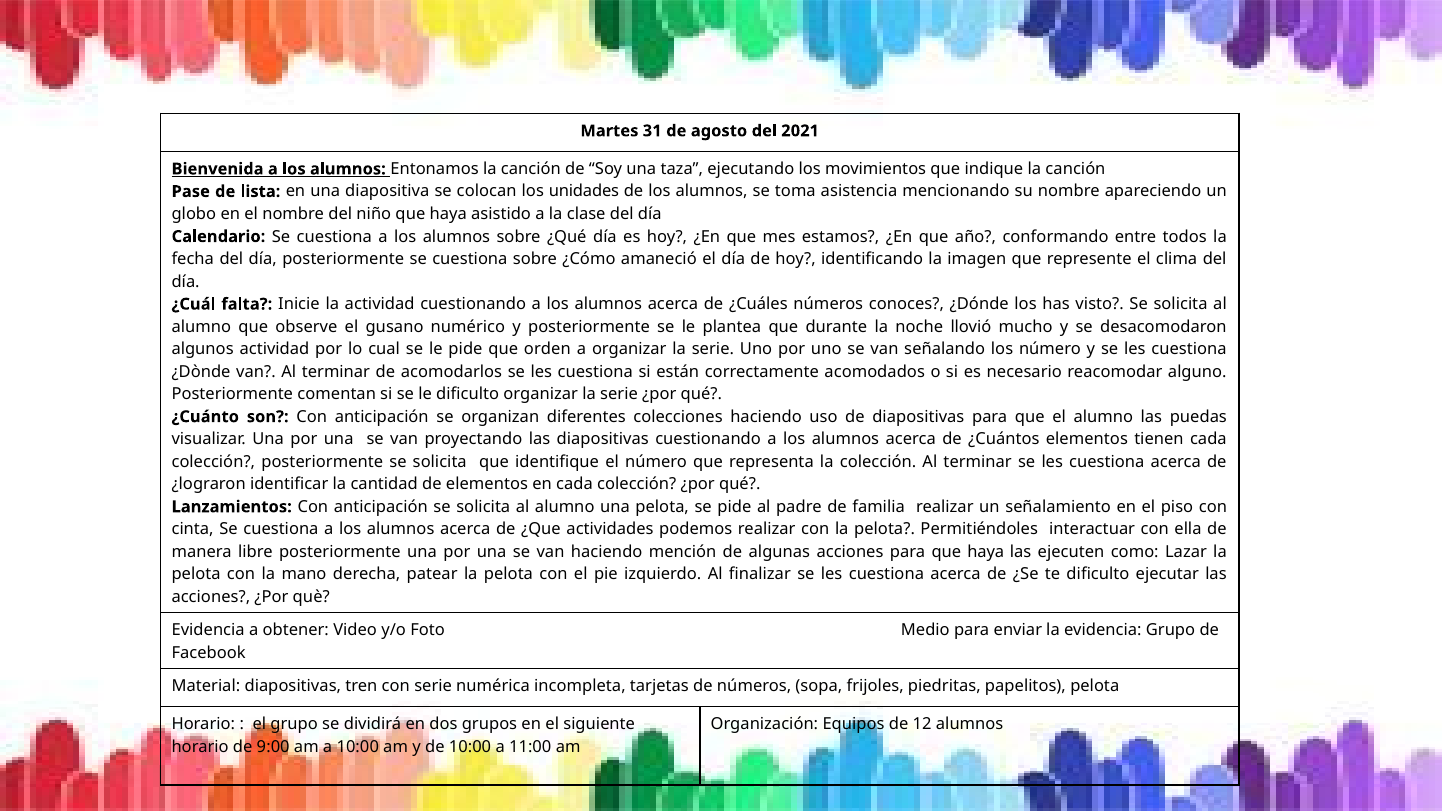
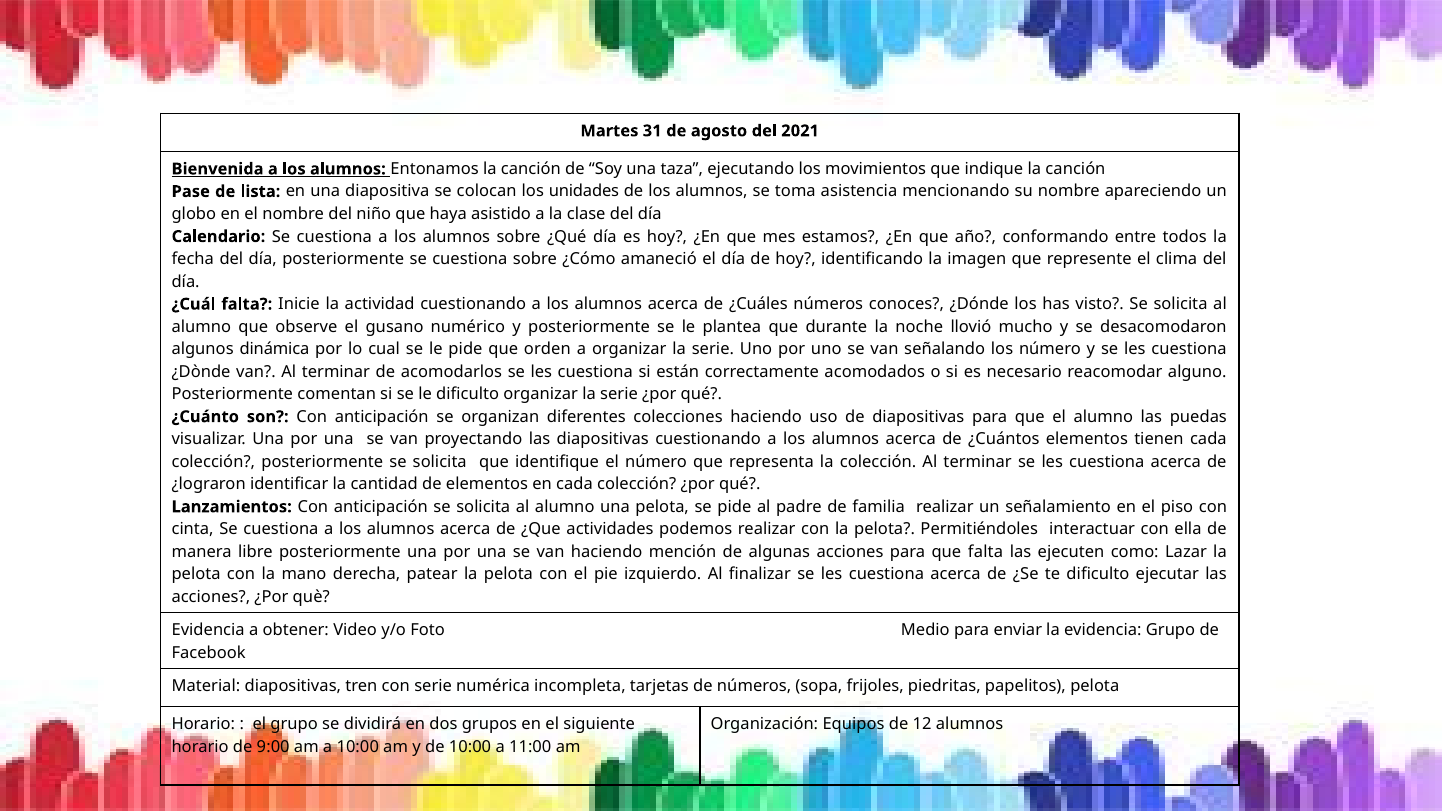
algunos actividad: actividad -> dinámica
para que haya: haya -> falta
